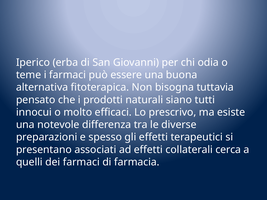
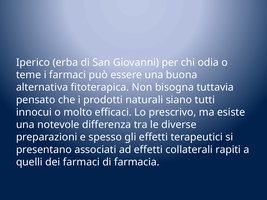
cerca: cerca -> rapiti
